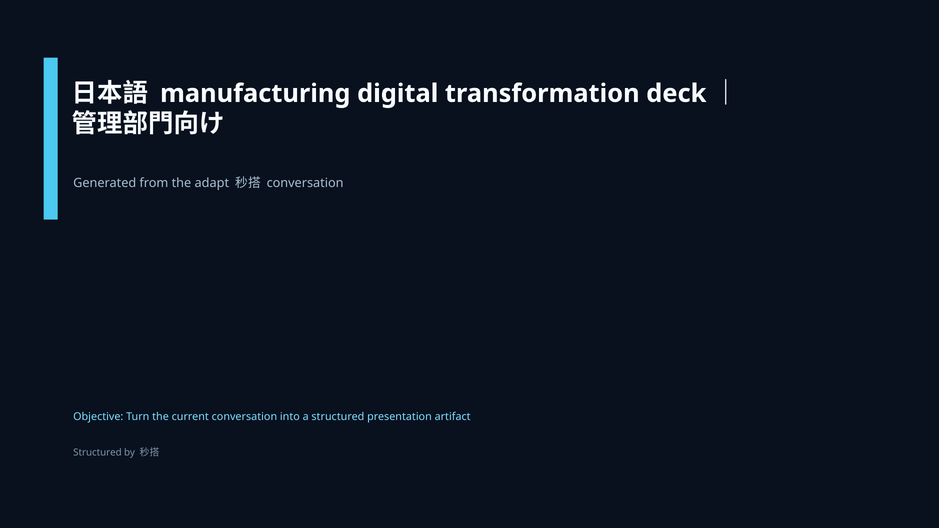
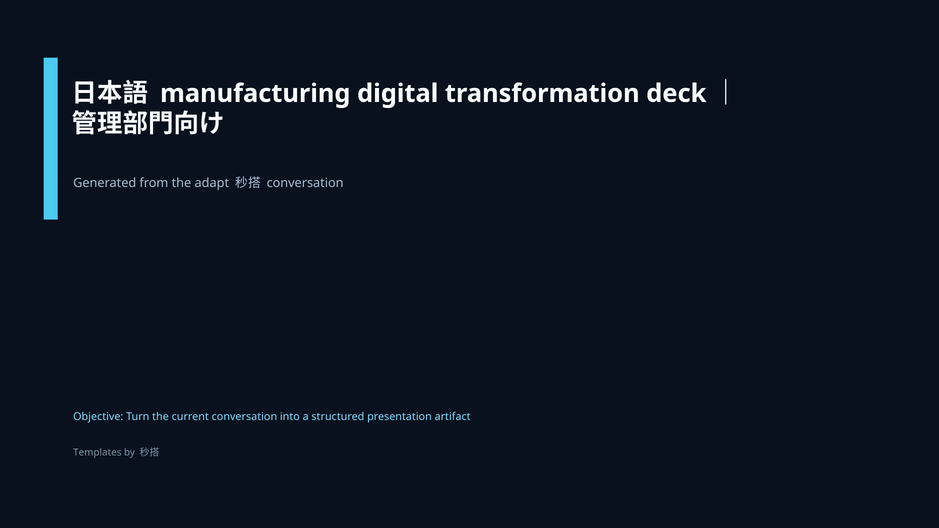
Structured at (97, 453): Structured -> Templates
